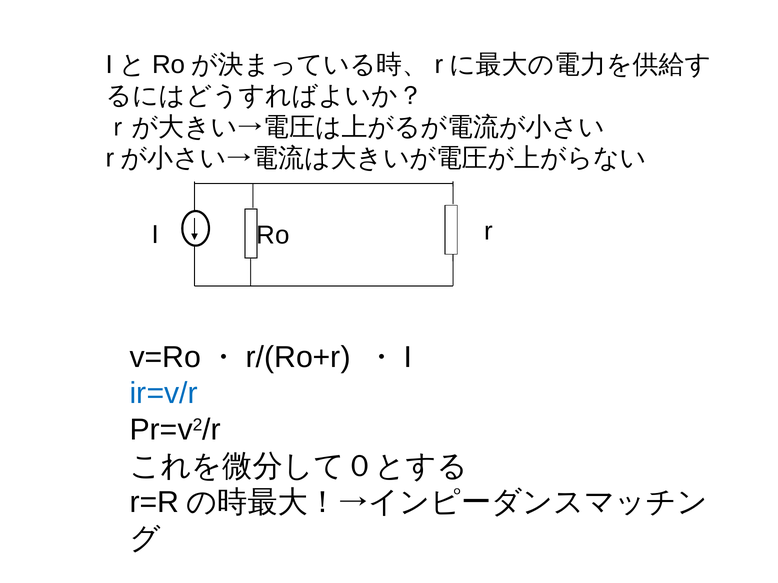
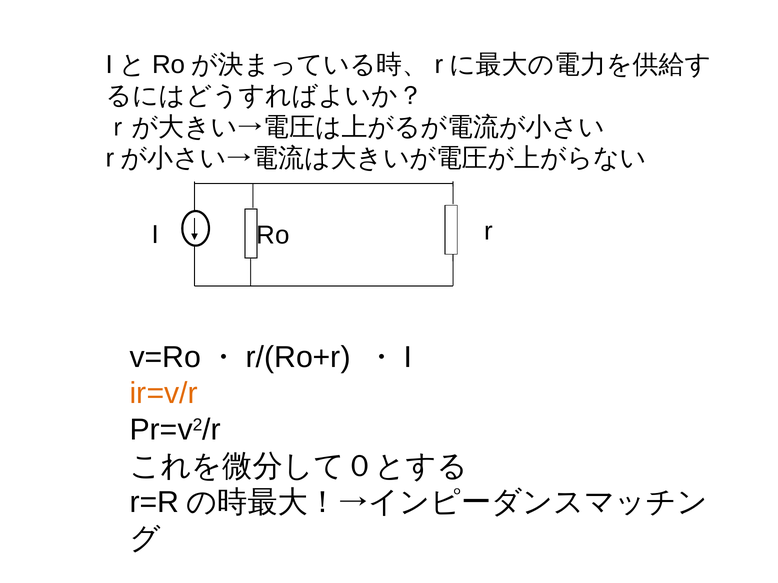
ir=v/r colour: blue -> orange
